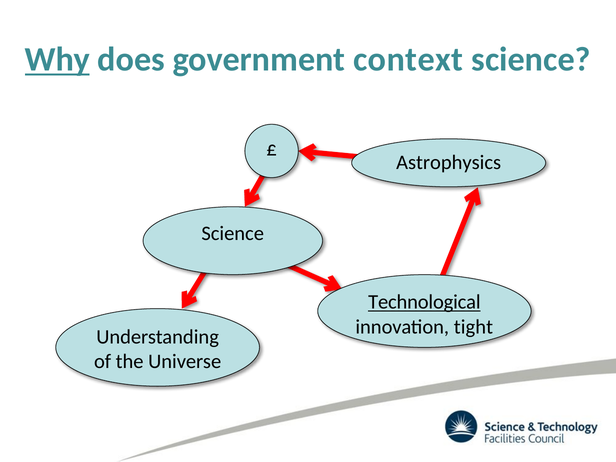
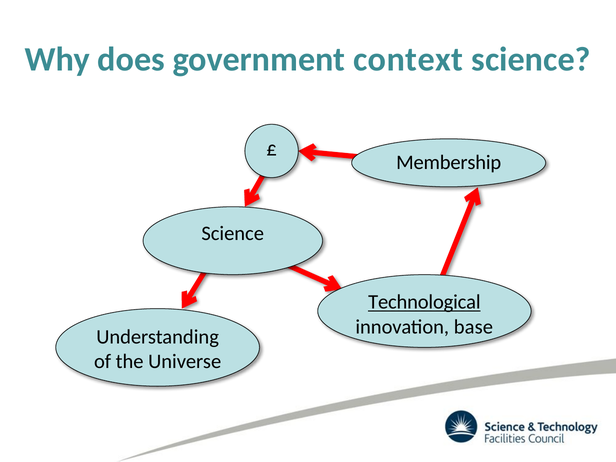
Why underline: present -> none
Astrophysics: Astrophysics -> Membership
tight: tight -> base
